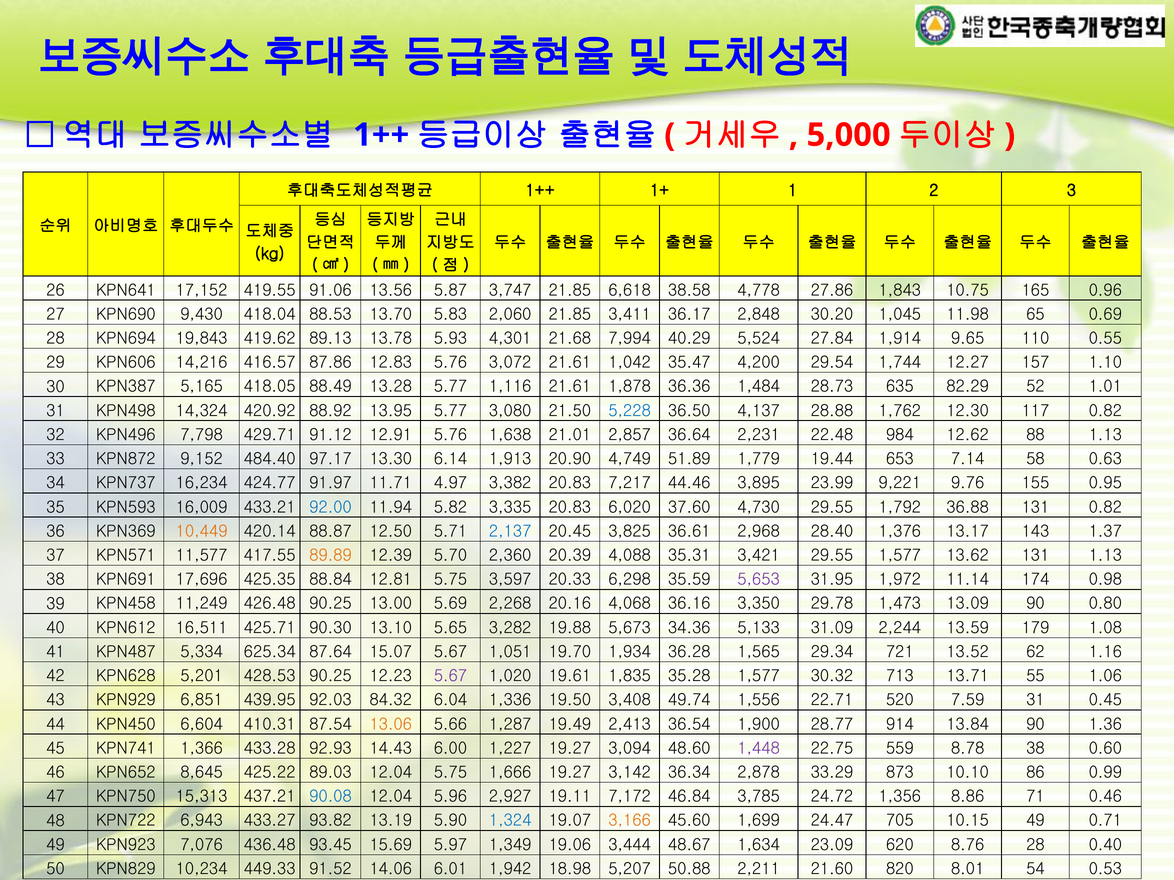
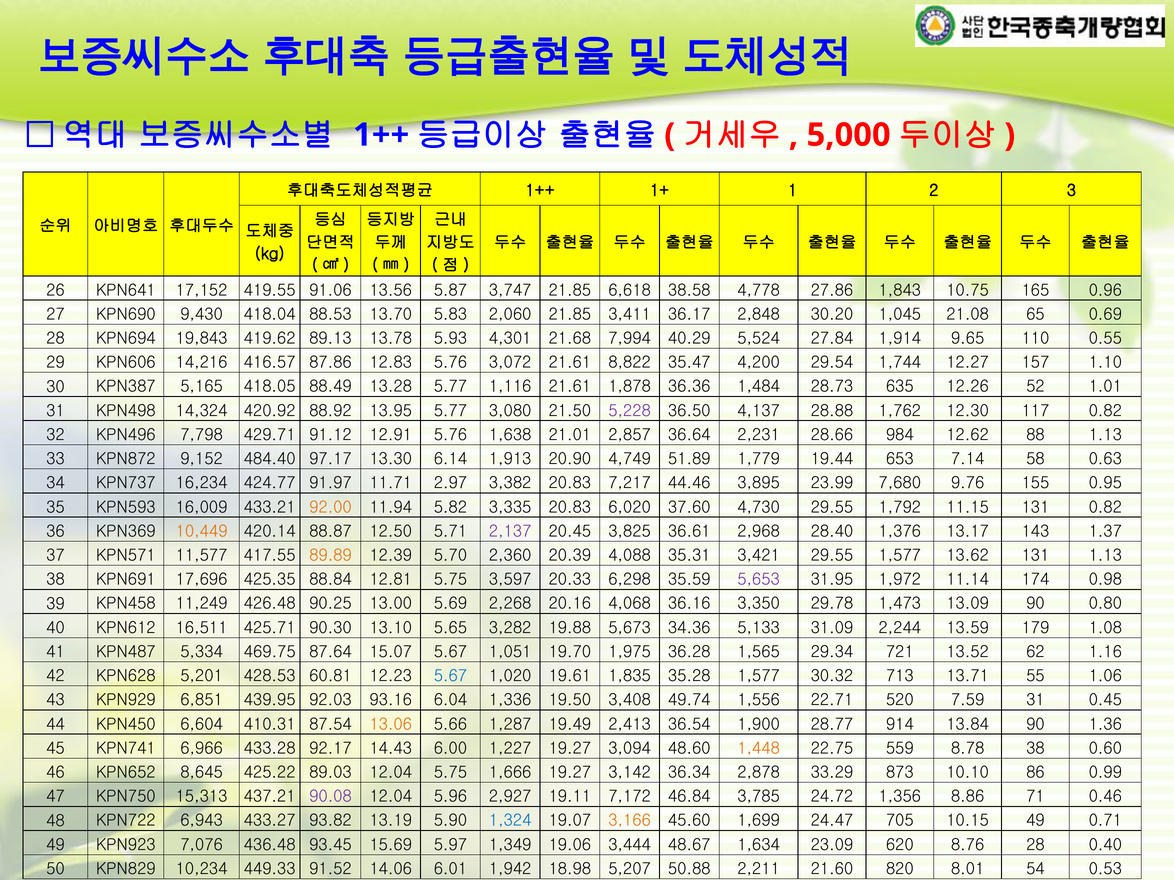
11.98: 11.98 -> 21.08
1,042: 1,042 -> 8,822
82.29: 82.29 -> 12.26
5,228 colour: blue -> purple
22.48: 22.48 -> 28.66
4.97: 4.97 -> 2.97
9,221: 9,221 -> 7,680
92.00 colour: blue -> orange
36.88: 36.88 -> 11.15
2,137 colour: blue -> purple
625.34: 625.34 -> 469.75
1,934: 1,934 -> 1,975
428.53 90.25: 90.25 -> 60.81
5.67 at (450, 676) colour: purple -> blue
84.32: 84.32 -> 93.16
1,366: 1,366 -> 6,966
92.93: 92.93 -> 92.17
1,448 colour: purple -> orange
90.08 colour: blue -> purple
